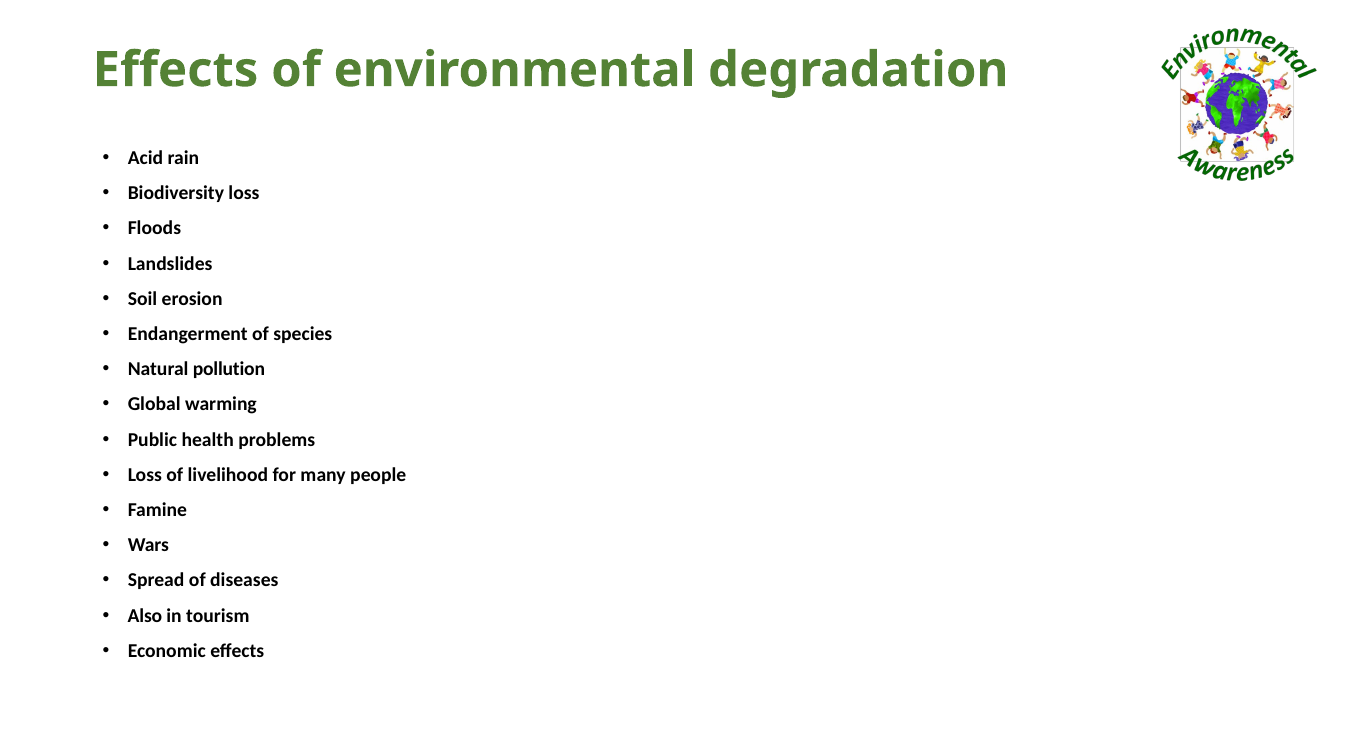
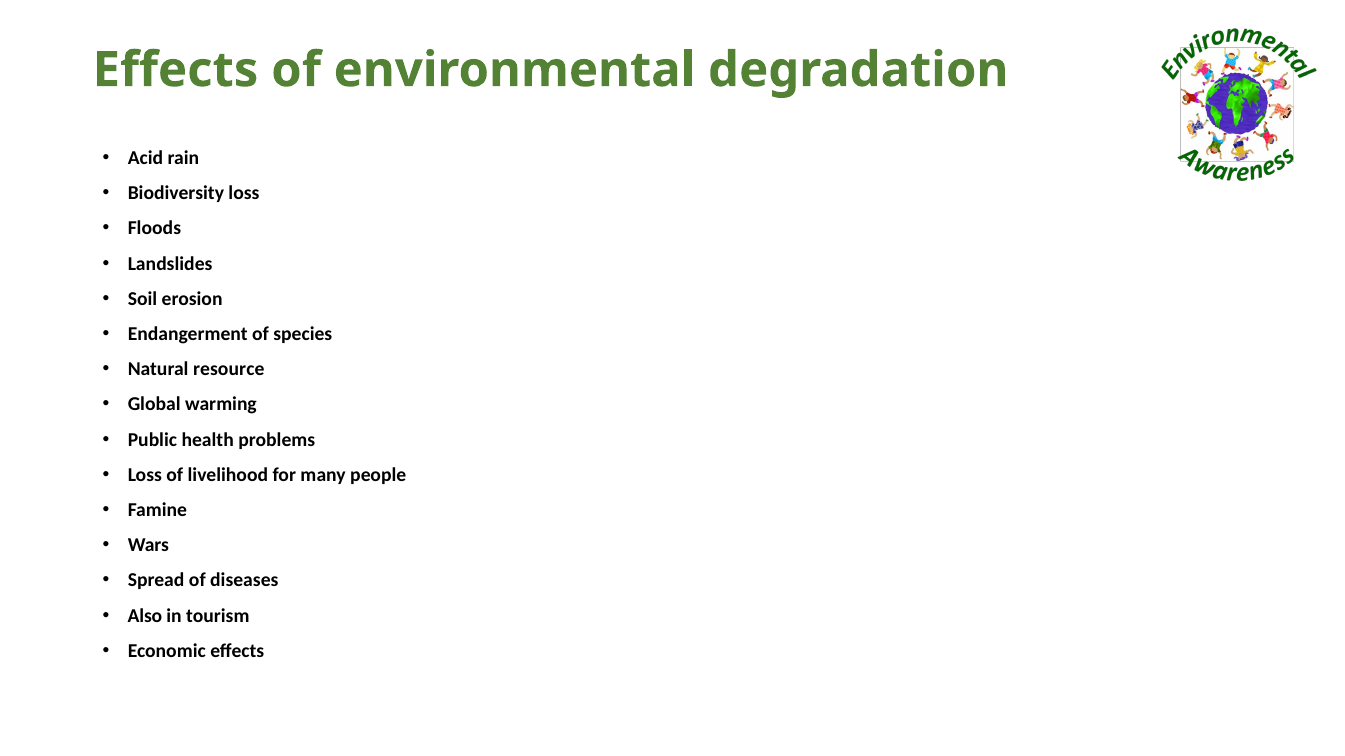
pollution: pollution -> resource
